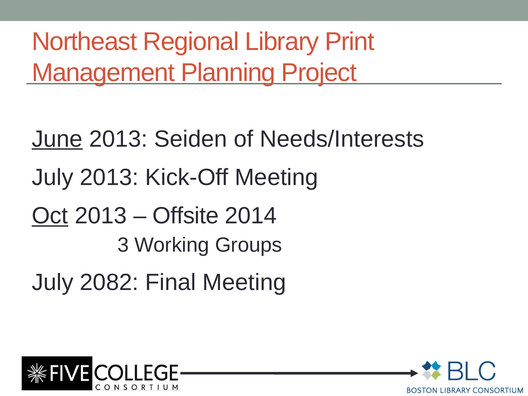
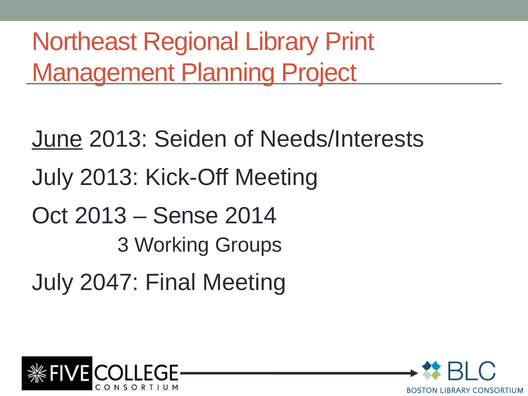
Oct underline: present -> none
Offsite: Offsite -> Sense
2082: 2082 -> 2047
